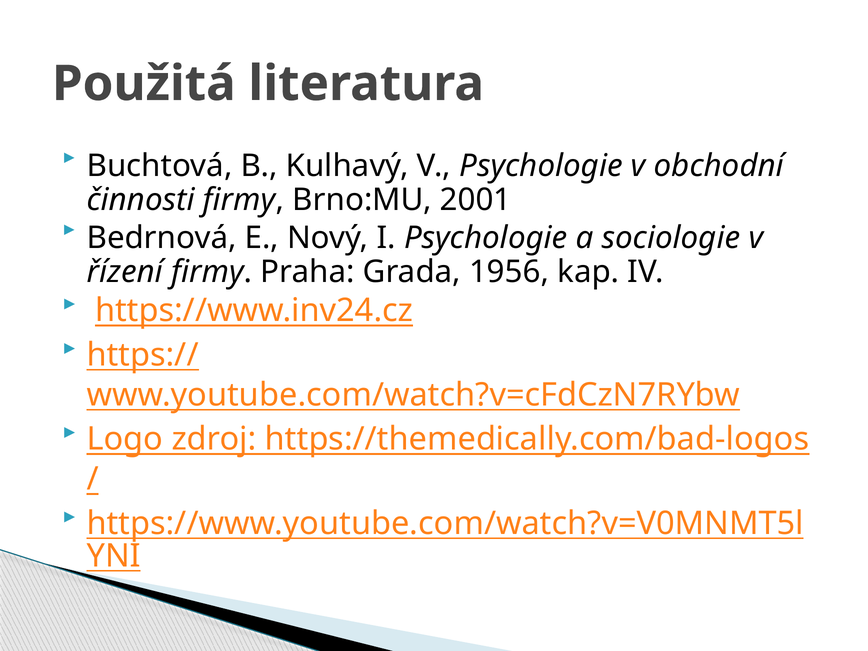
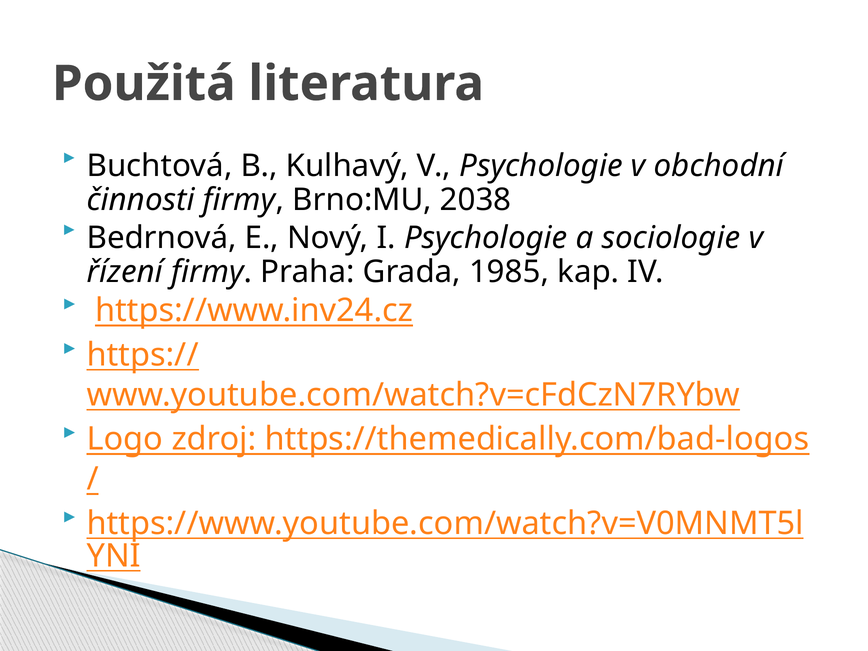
2001: 2001 -> 2038
1956: 1956 -> 1985
